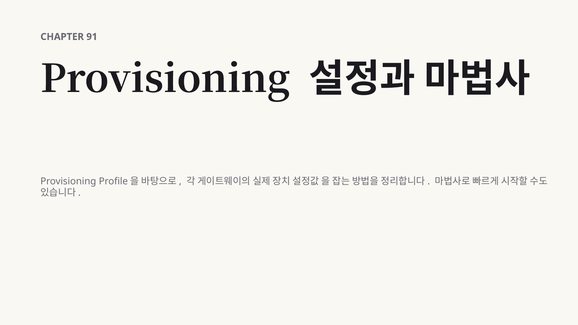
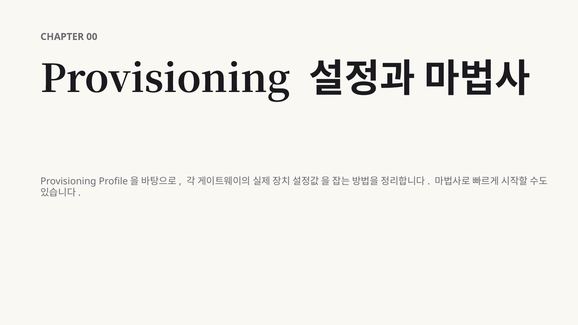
91: 91 -> 00
